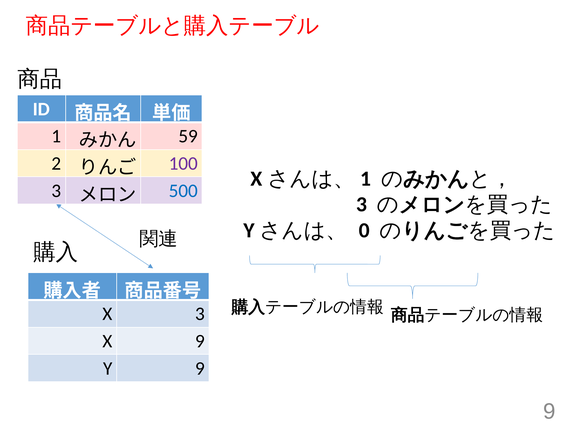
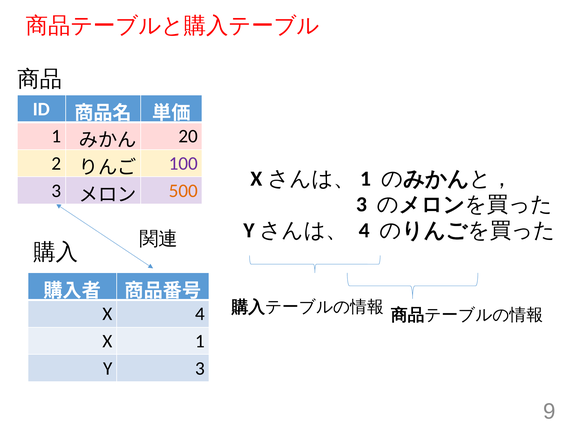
59: 59 -> 20
500 colour: blue -> orange
0 at (364, 231): 0 -> 4
X 3: 3 -> 4
X 9: 9 -> 1
Y 9: 9 -> 3
